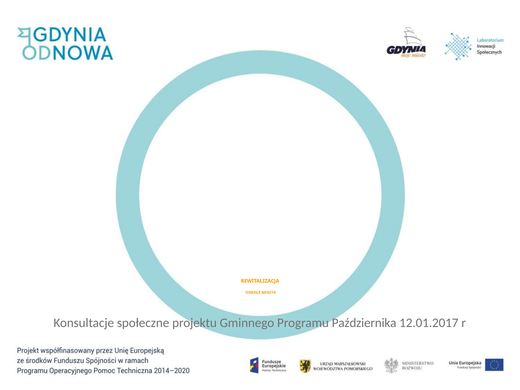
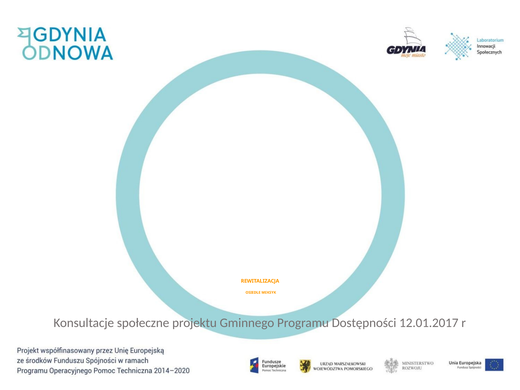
Października: Października -> Dostępności
